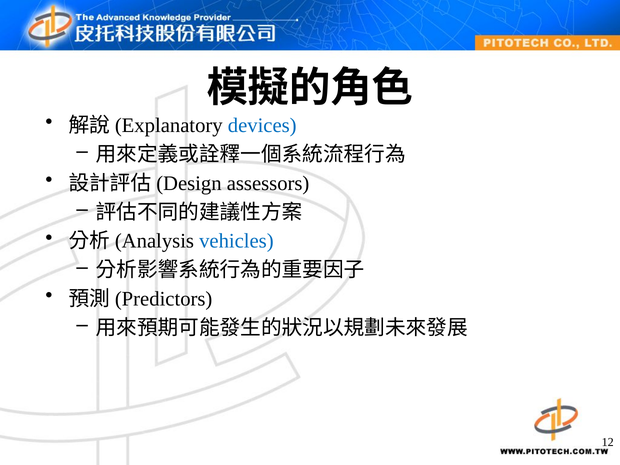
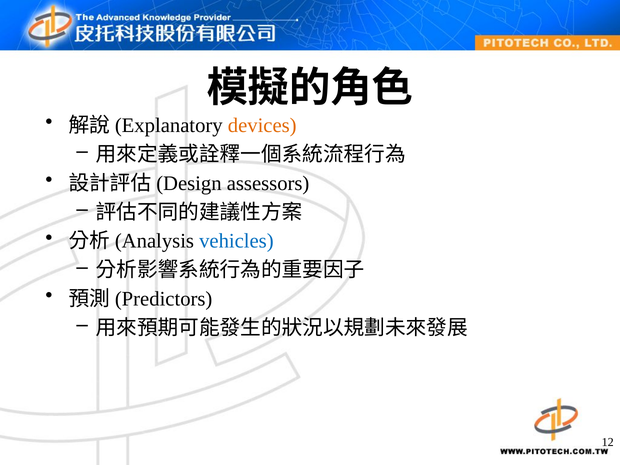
devices colour: blue -> orange
